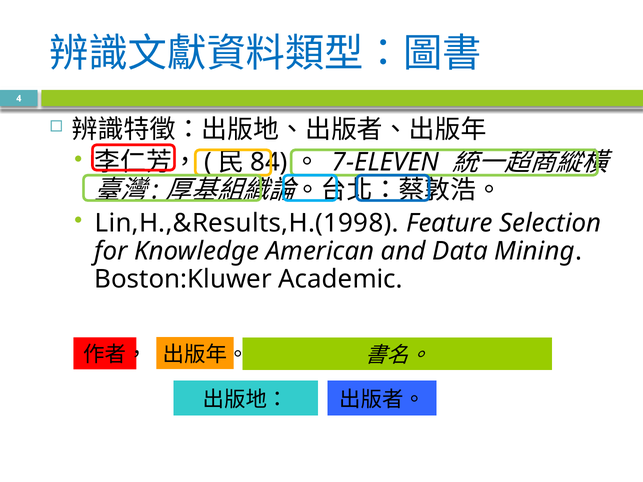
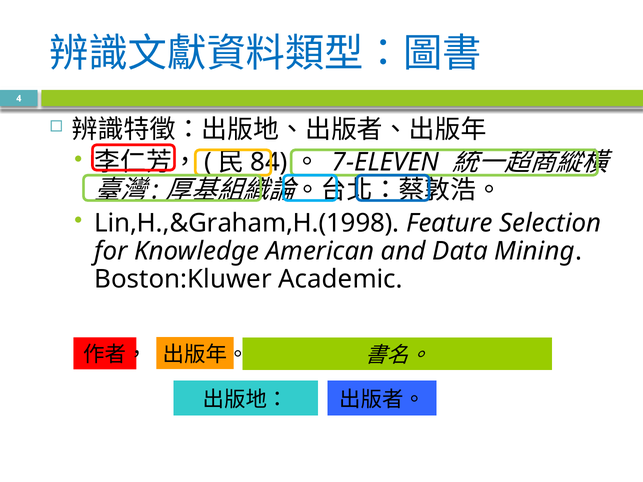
Lin,H.,&Results,H.(1998: Lin,H.,&Results,H.(1998 -> Lin,H.,&Graham,H.(1998
